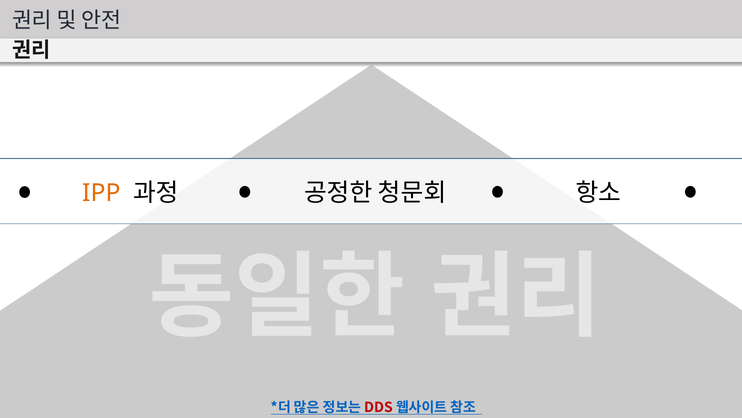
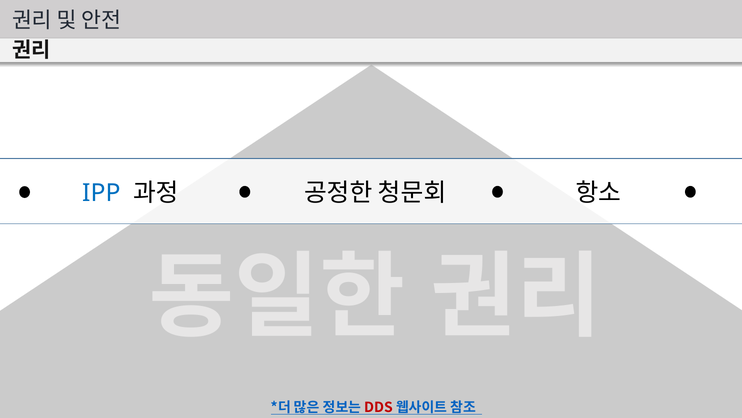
IPP colour: orange -> blue
